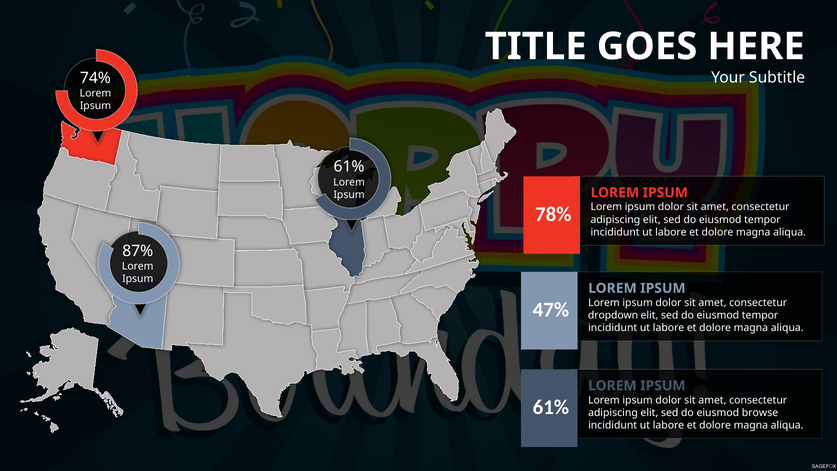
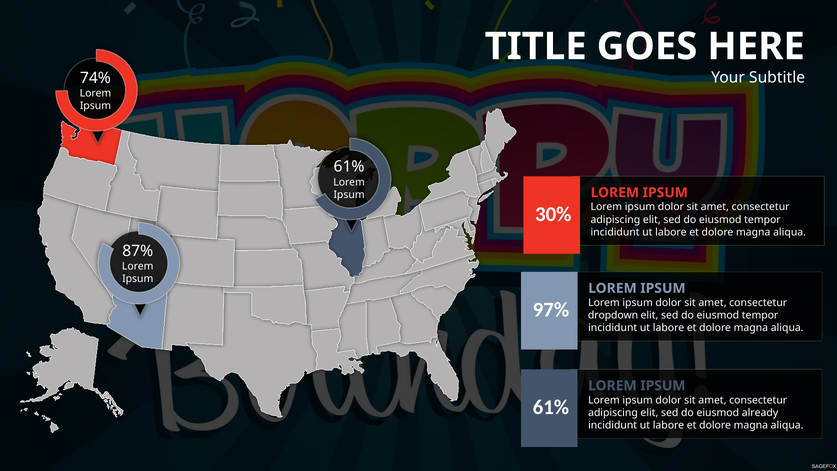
78%: 78% -> 30%
47%: 47% -> 97%
browse: browse -> already
